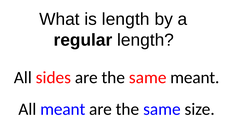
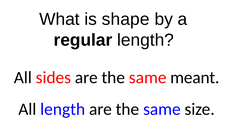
is length: length -> shape
All meant: meant -> length
